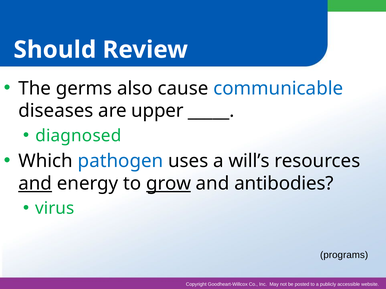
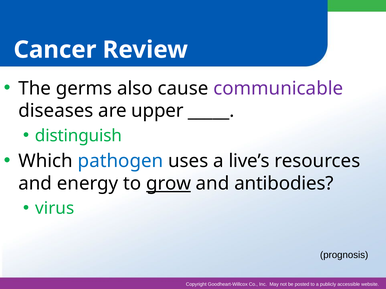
Should: Should -> Cancer
communicable colour: blue -> purple
diagnosed: diagnosed -> distinguish
will’s: will’s -> live’s
and at (35, 184) underline: present -> none
programs: programs -> prognosis
